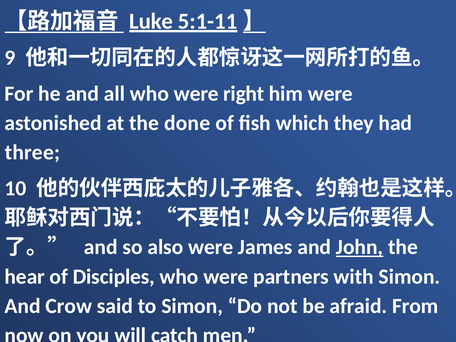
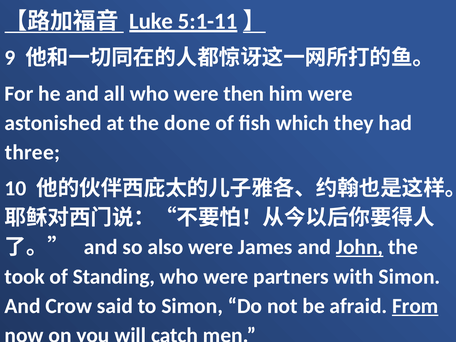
right: right -> then
hear: hear -> took
Disciples: Disciples -> Standing
From underline: none -> present
